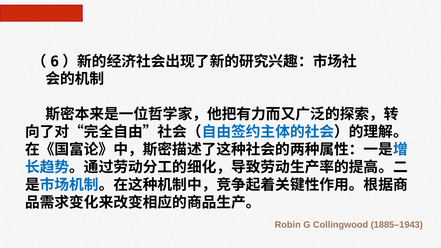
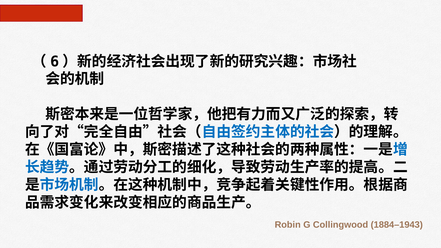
1885–1943: 1885–1943 -> 1884–1943
